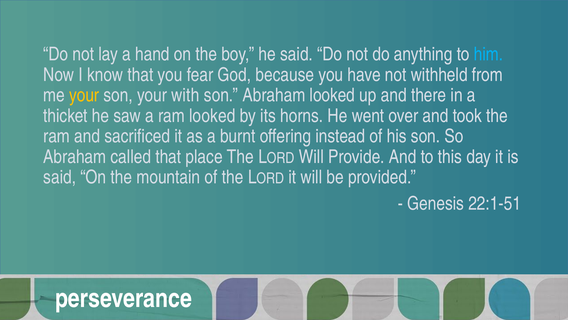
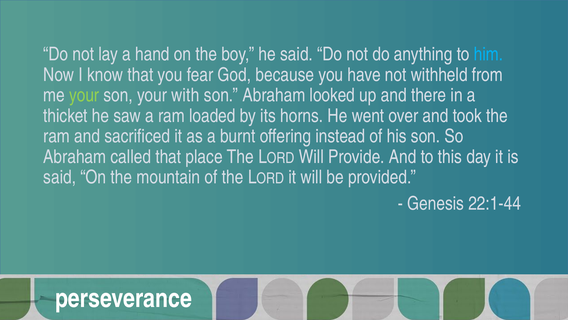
your at (84, 95) colour: yellow -> light green
ram looked: looked -> loaded
22:1-51: 22:1-51 -> 22:1-44
